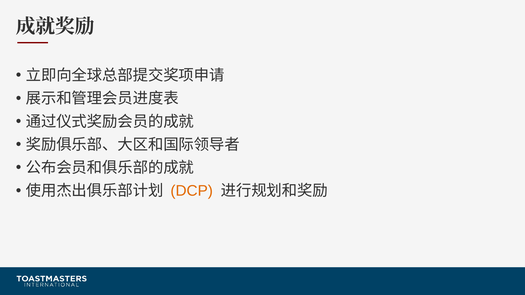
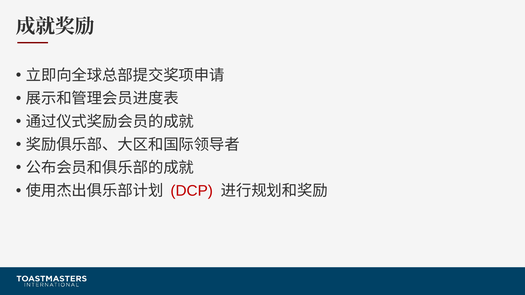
DCP colour: orange -> red
